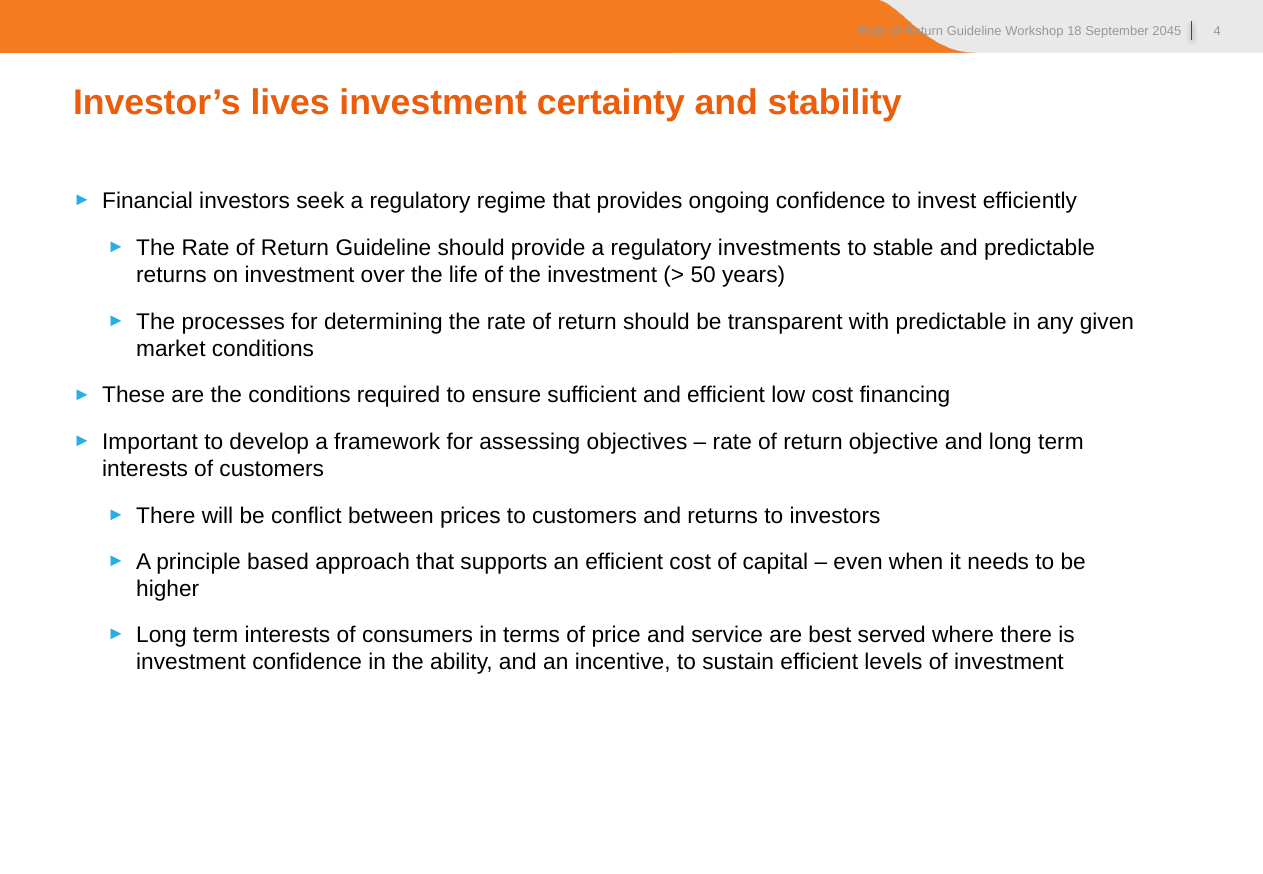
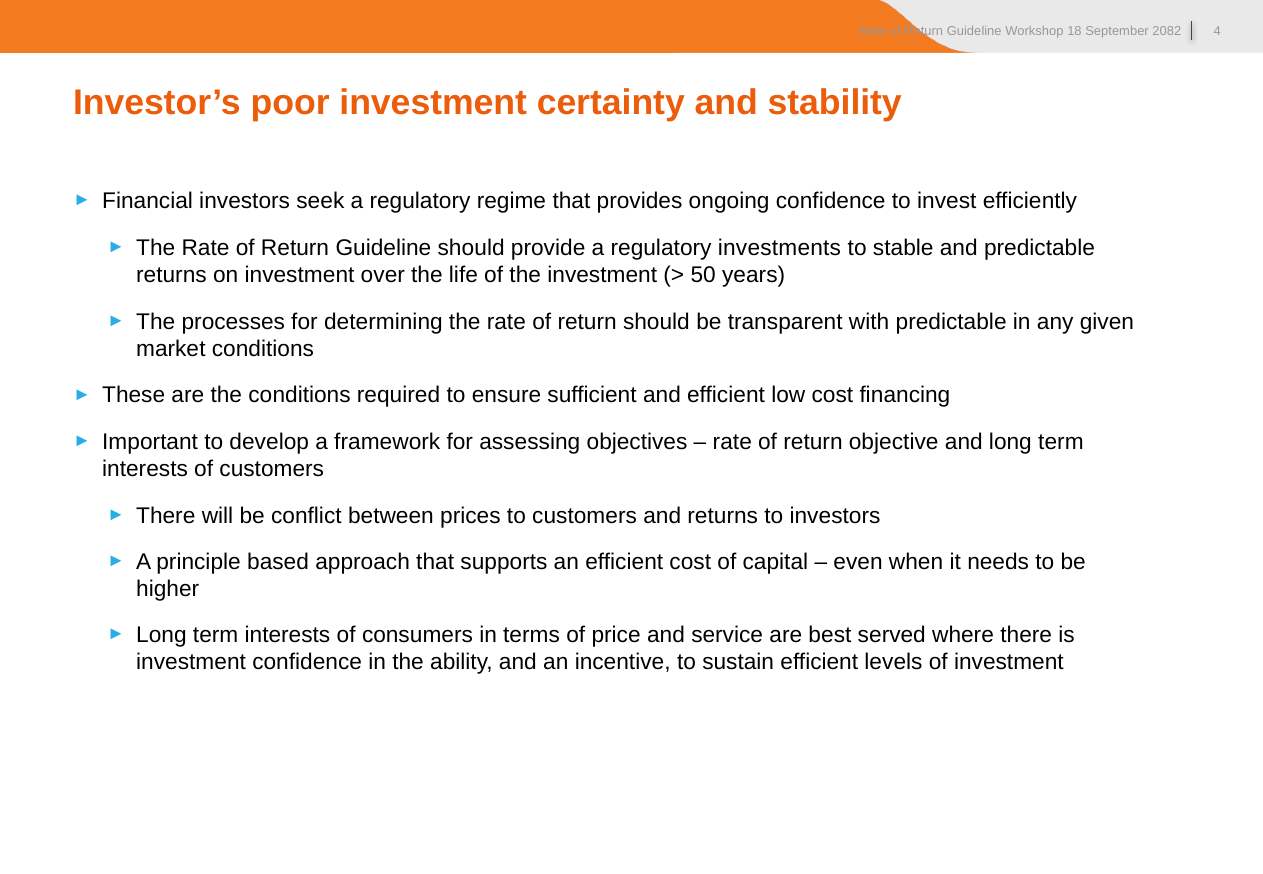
2045: 2045 -> 2082
lives: lives -> poor
